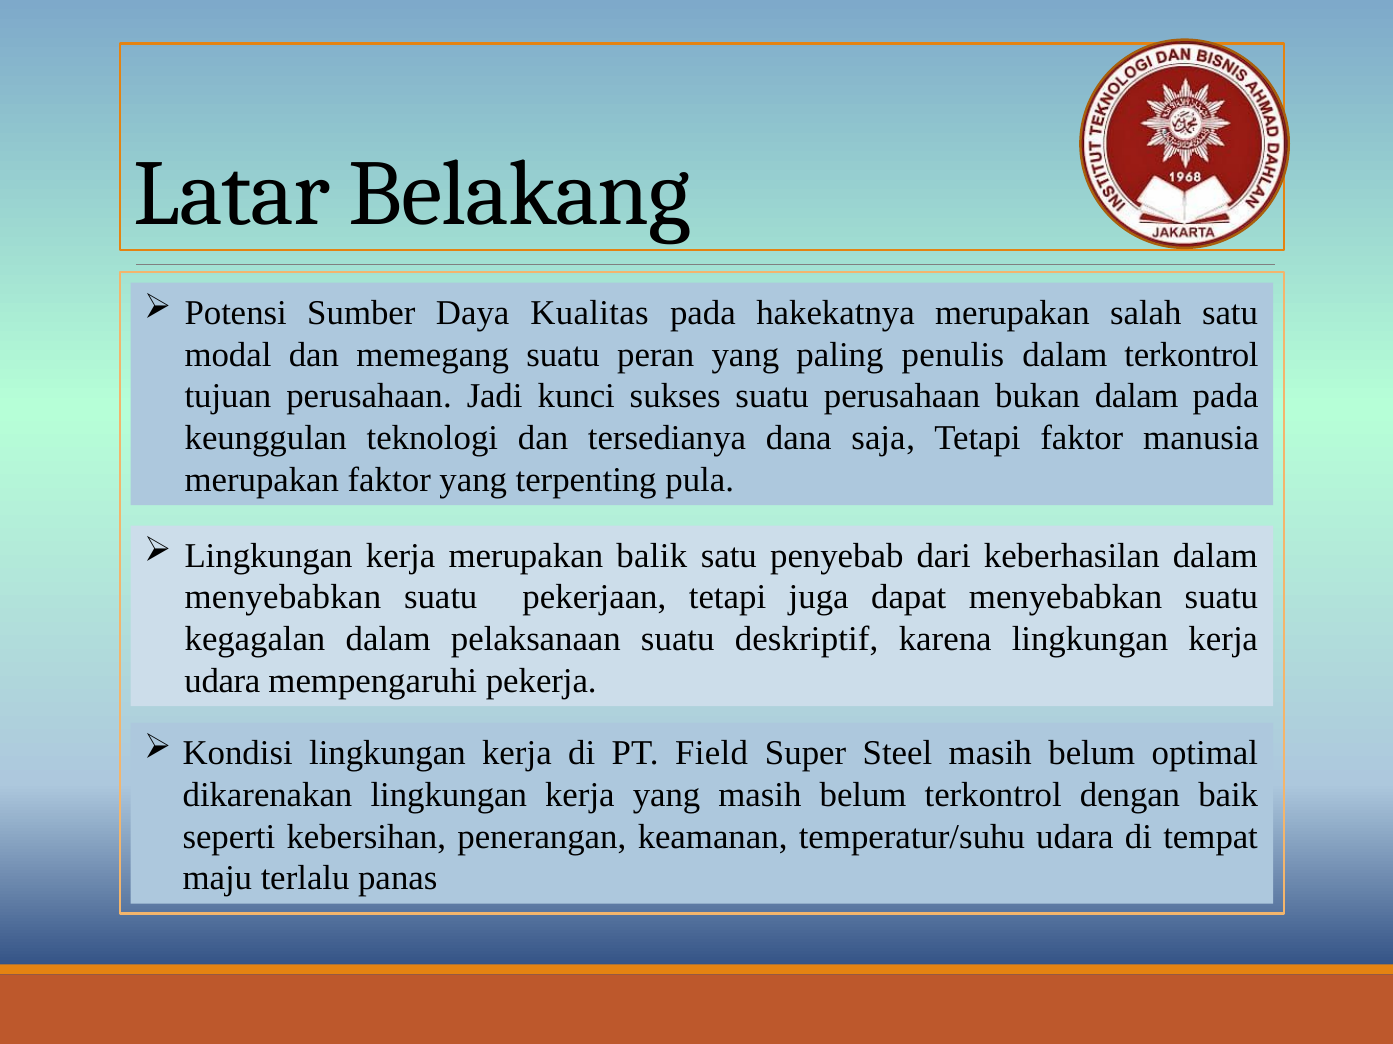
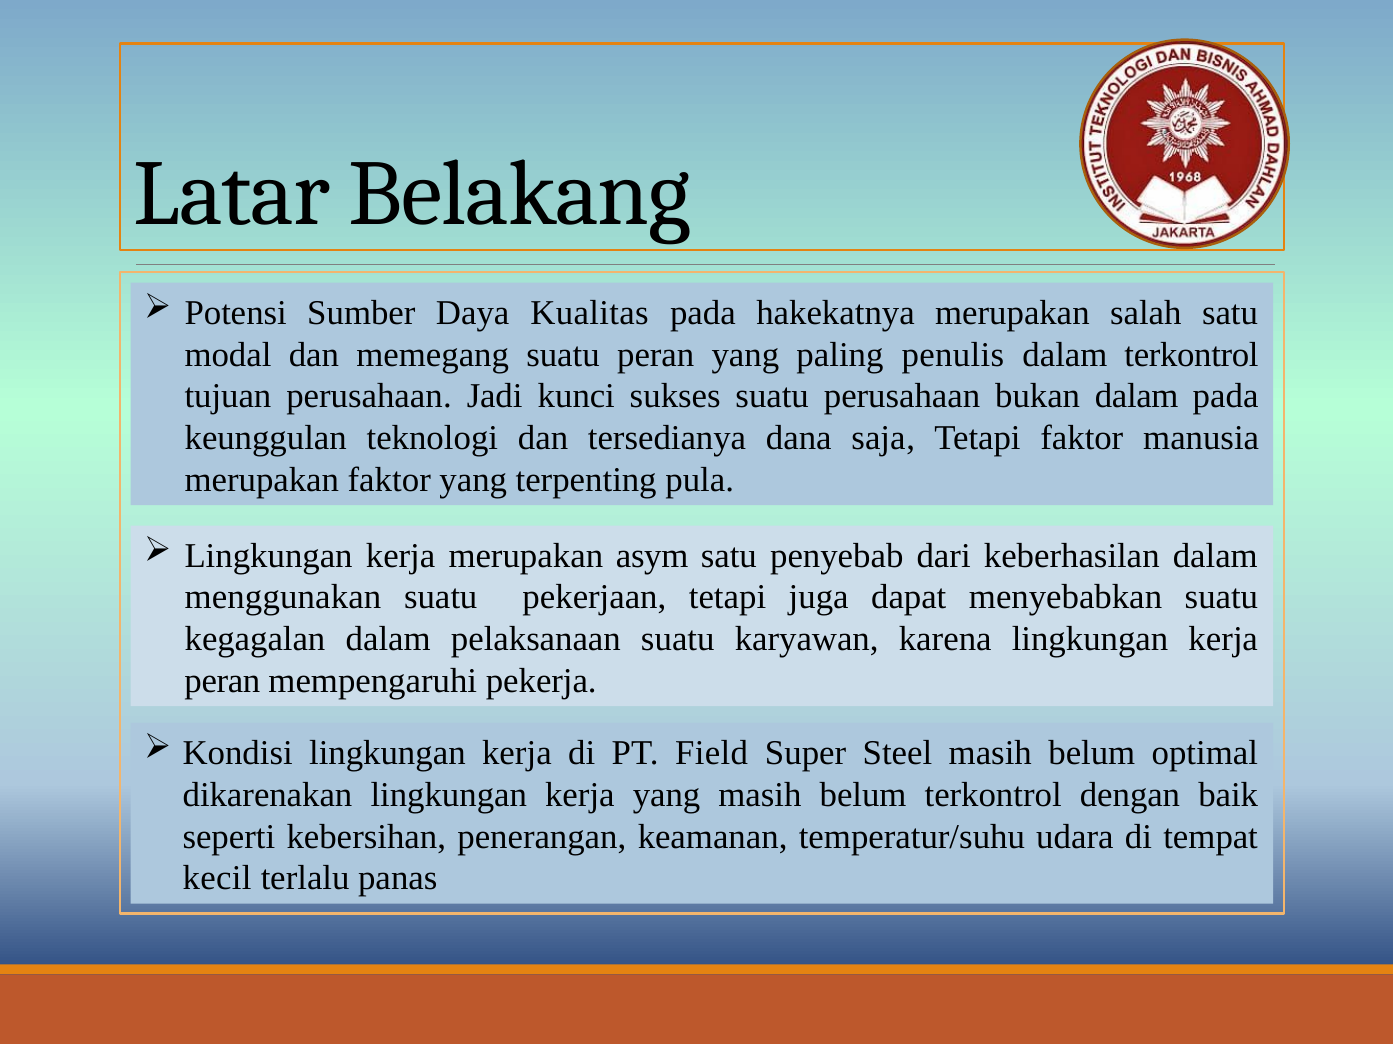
balik: balik -> asym
menyebabkan at (283, 598): menyebabkan -> menggunakan
deskriptif: deskriptif -> karyawan
udara at (222, 681): udara -> peran
maju: maju -> kecil
